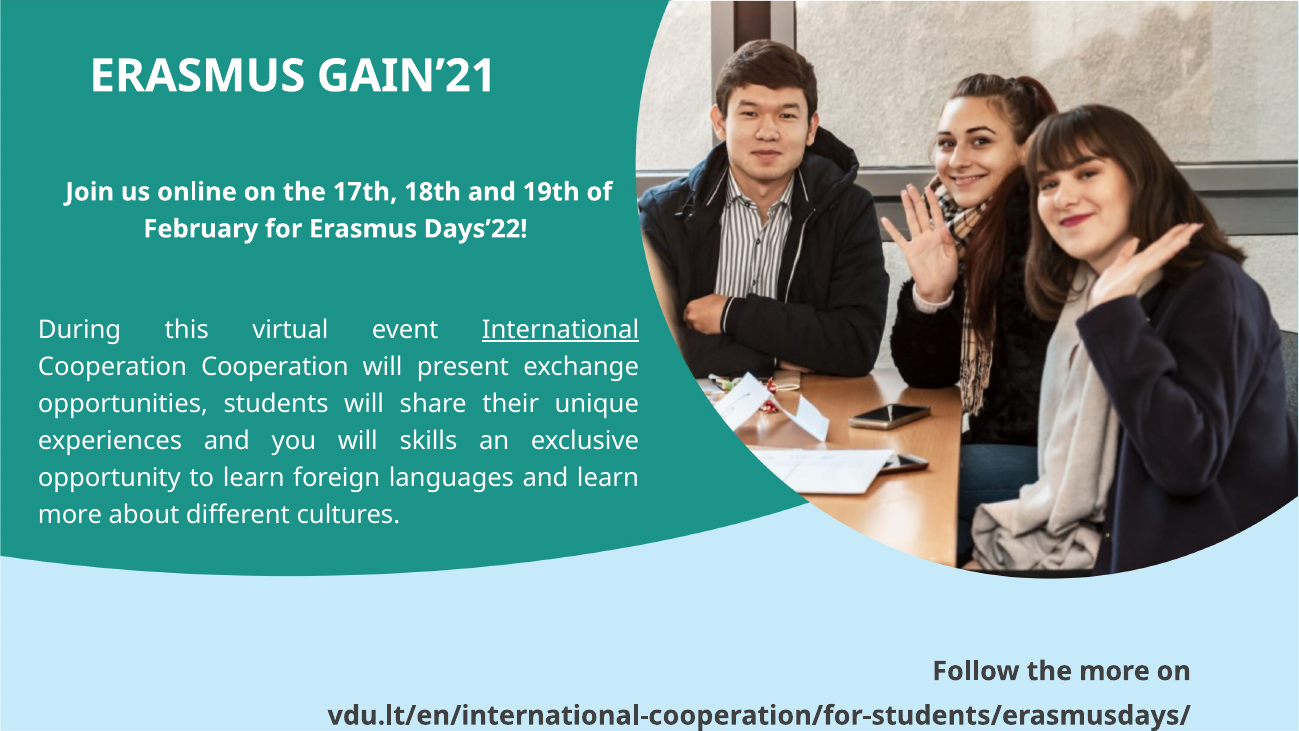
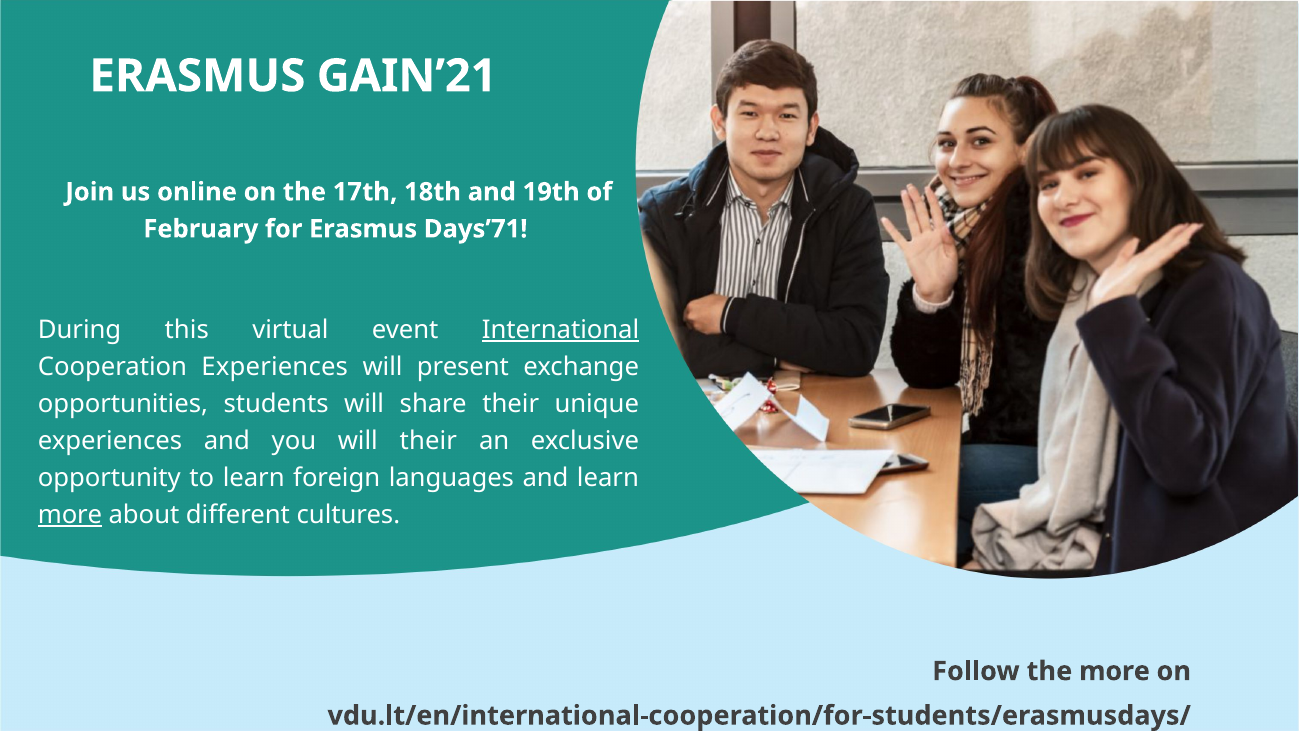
Days’22: Days’22 -> Days’71
Cooperation Cooperation: Cooperation -> Experiences
will skills: skills -> their
more at (70, 515) underline: none -> present
